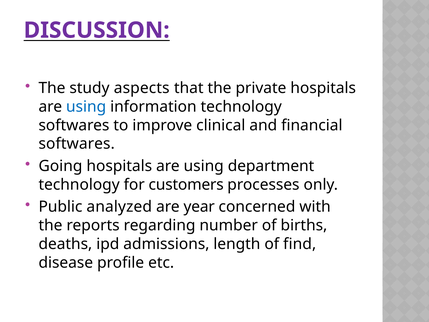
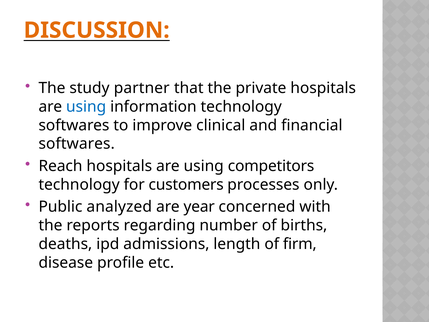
DISCUSSION colour: purple -> orange
aspects: aspects -> partner
Going: Going -> Reach
department: department -> competitors
find: find -> firm
